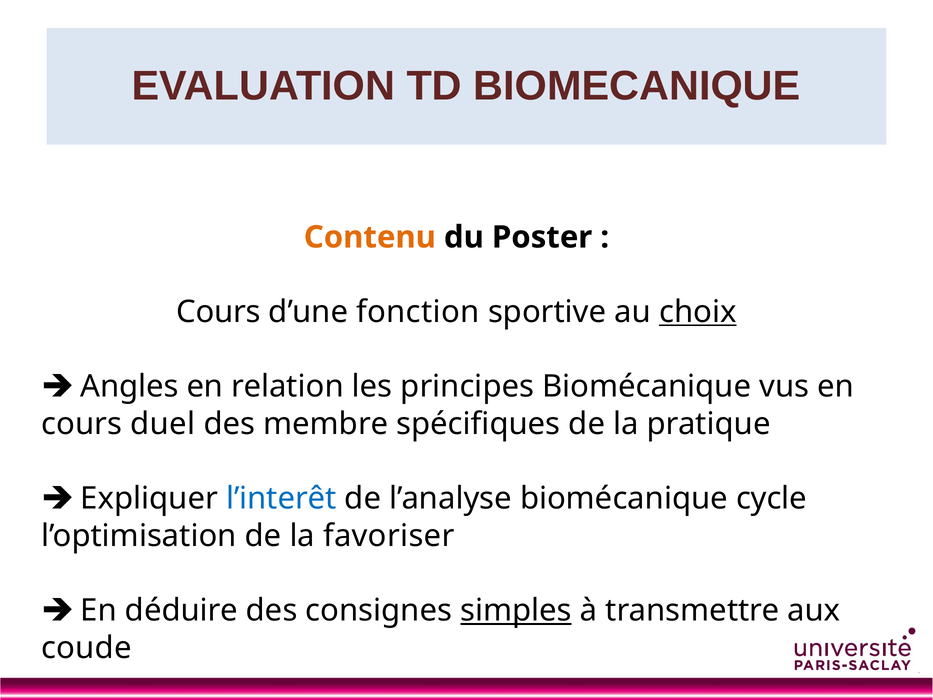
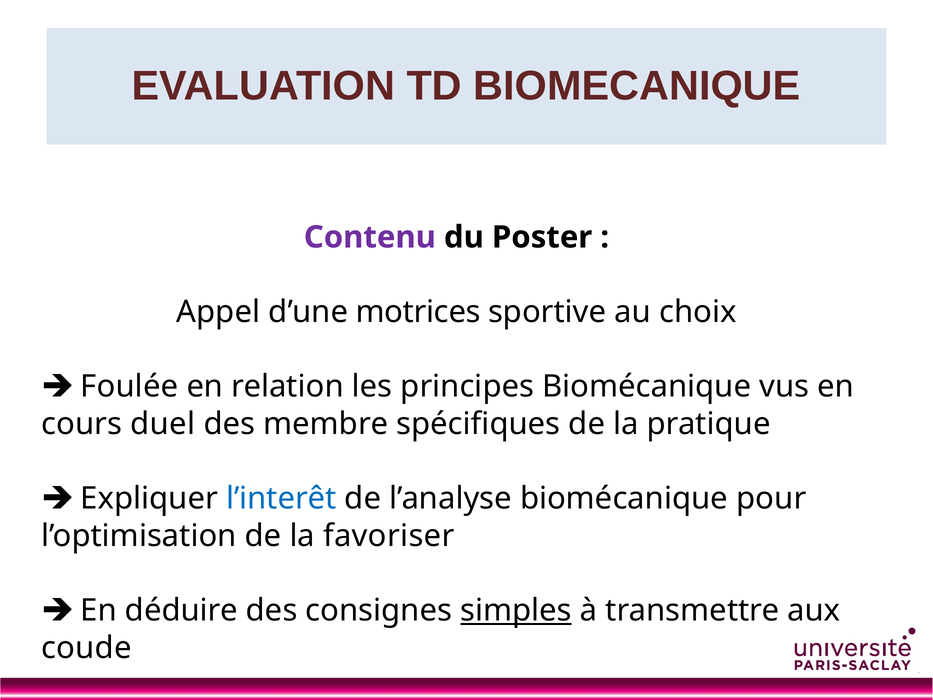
Contenu colour: orange -> purple
Cours at (218, 312): Cours -> Appel
fonction: fonction -> motrices
choix underline: present -> none
Angles: Angles -> Foulée
cycle: cycle -> pour
